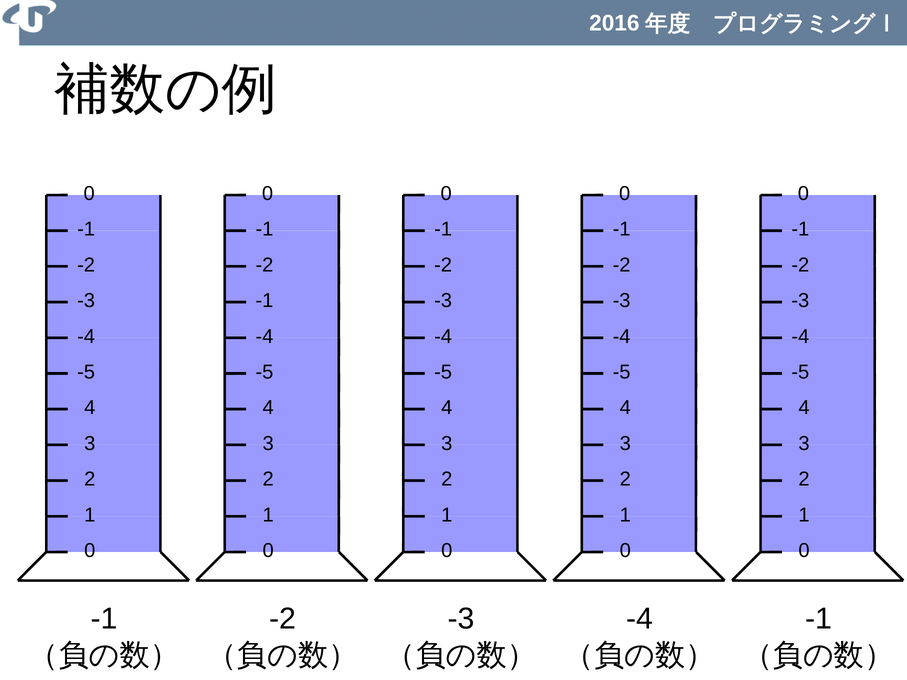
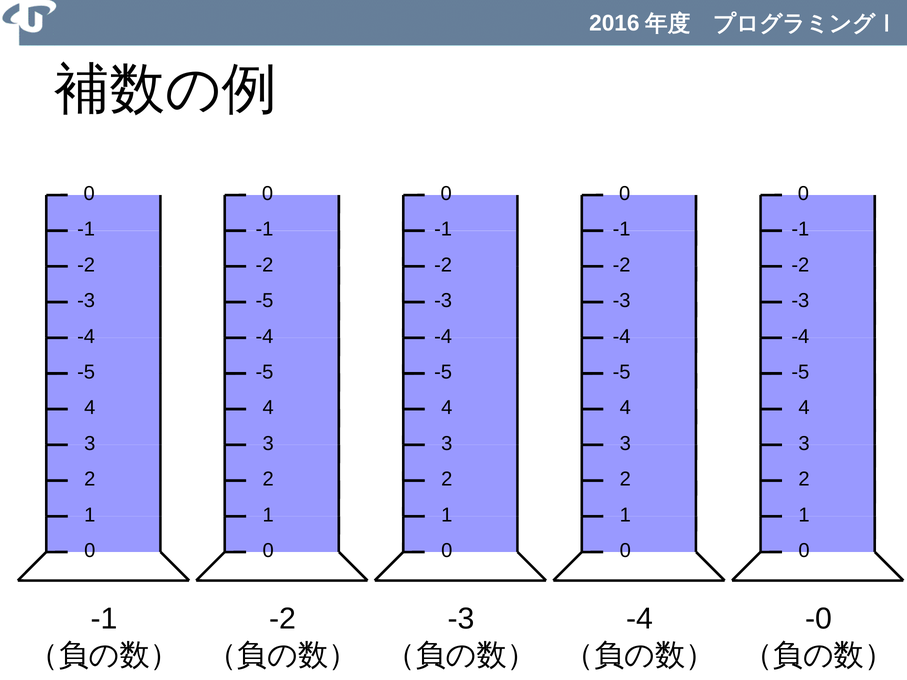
-1 at (265, 301): -1 -> -5
-1 at (819, 619): -1 -> -0
